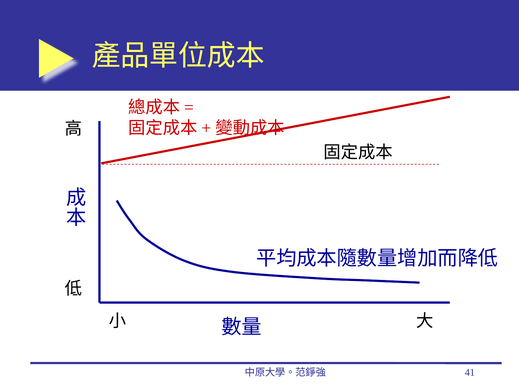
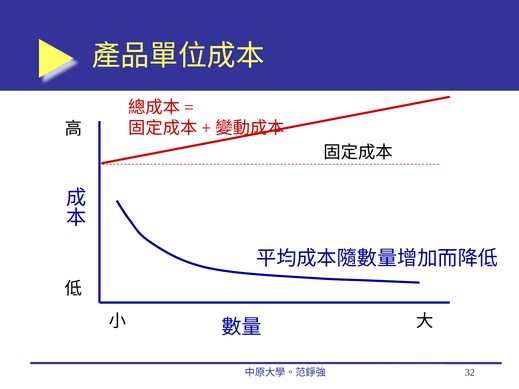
41: 41 -> 32
